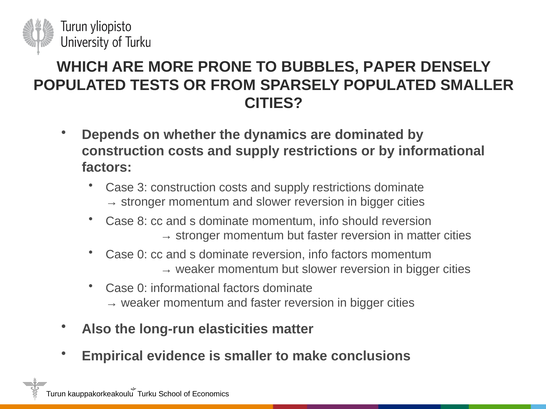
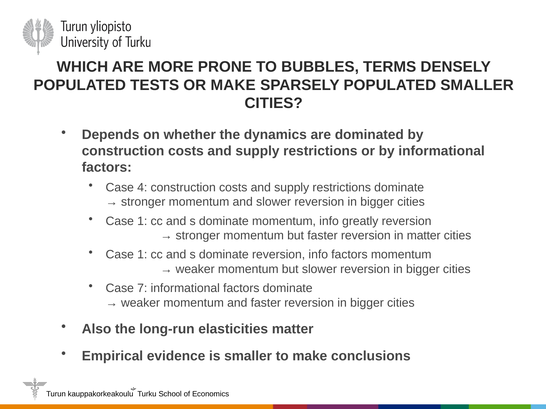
PAPER: PAPER -> TERMS
OR FROM: FROM -> MAKE
3: 3 -> 4
8 at (142, 221): 8 -> 1
should: should -> greatly
0 at (142, 255): 0 -> 1
0 at (142, 289): 0 -> 7
